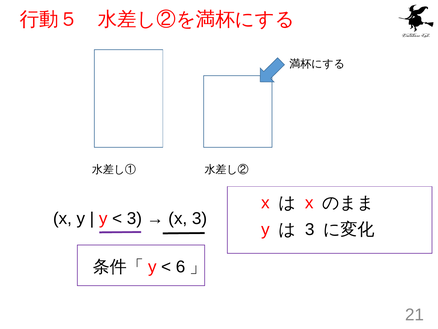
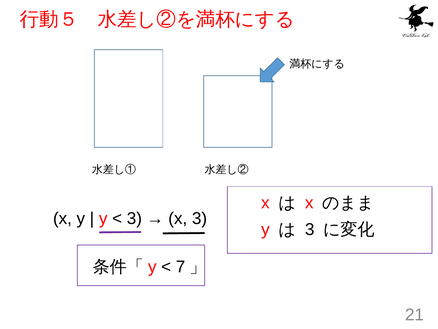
6: 6 -> 7
